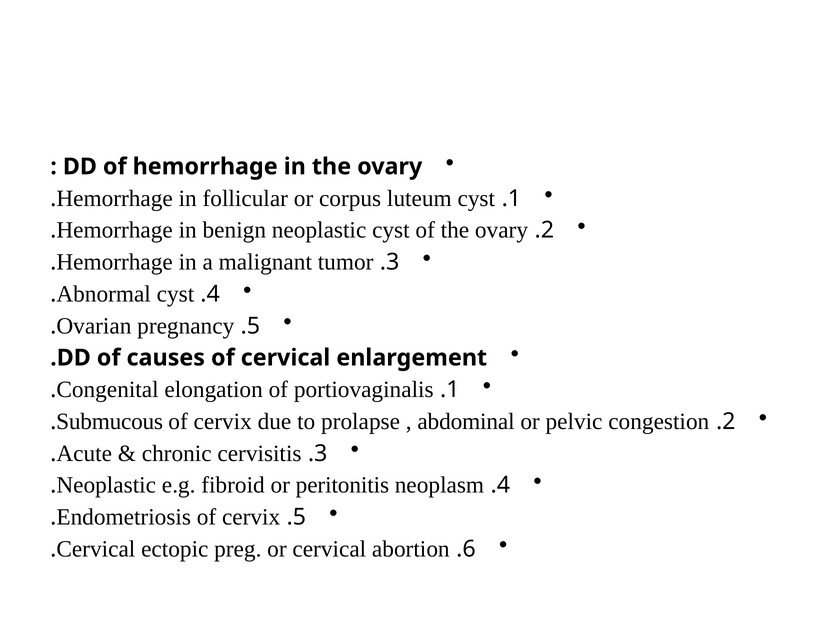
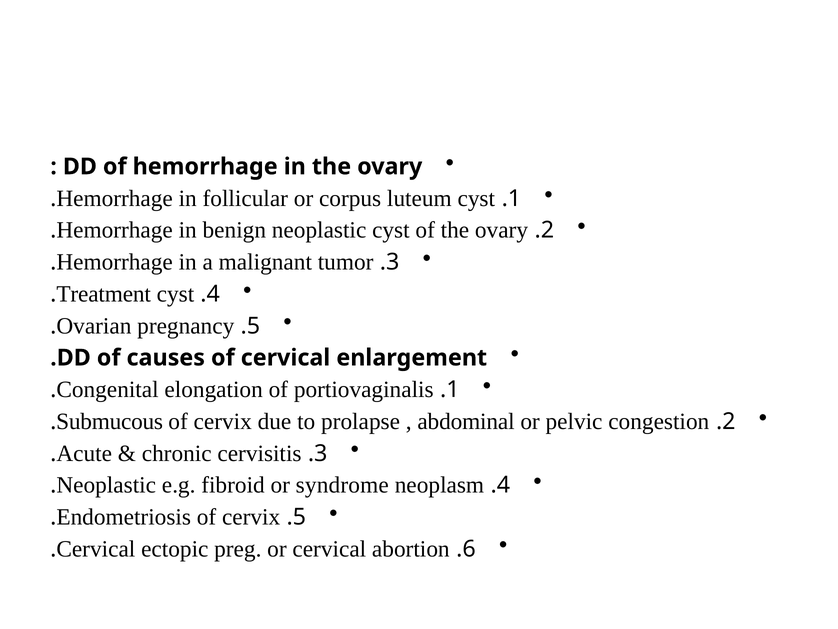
Abnormal: Abnormal -> Treatment
peritonitis: peritonitis -> syndrome
